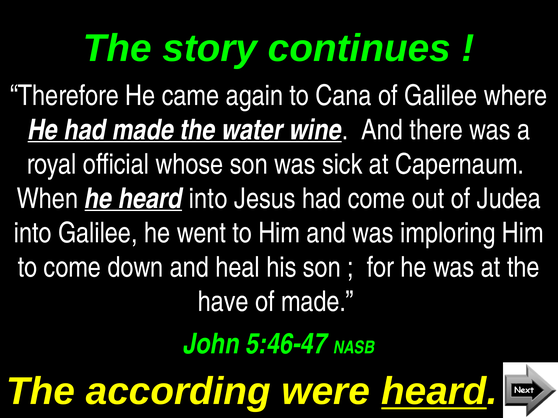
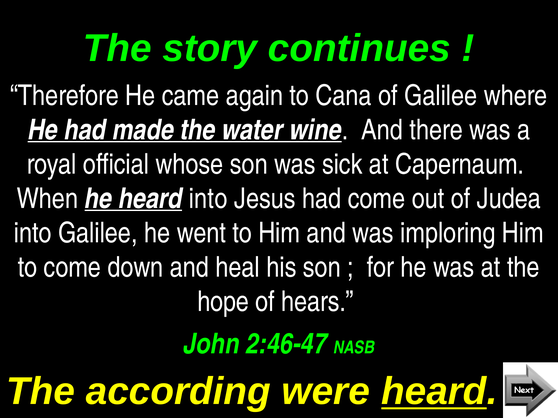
have: have -> hope
of made: made -> hears
5:46-47: 5:46-47 -> 2:46-47
